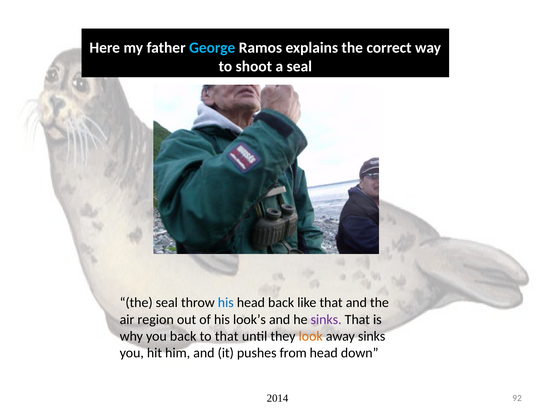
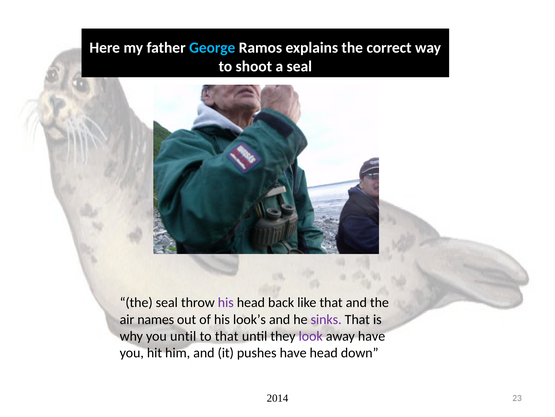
his at (226, 302) colour: blue -> purple
region: region -> names
you back: back -> until
look colour: orange -> purple
away sinks: sinks -> have
pushes from: from -> have
92: 92 -> 23
